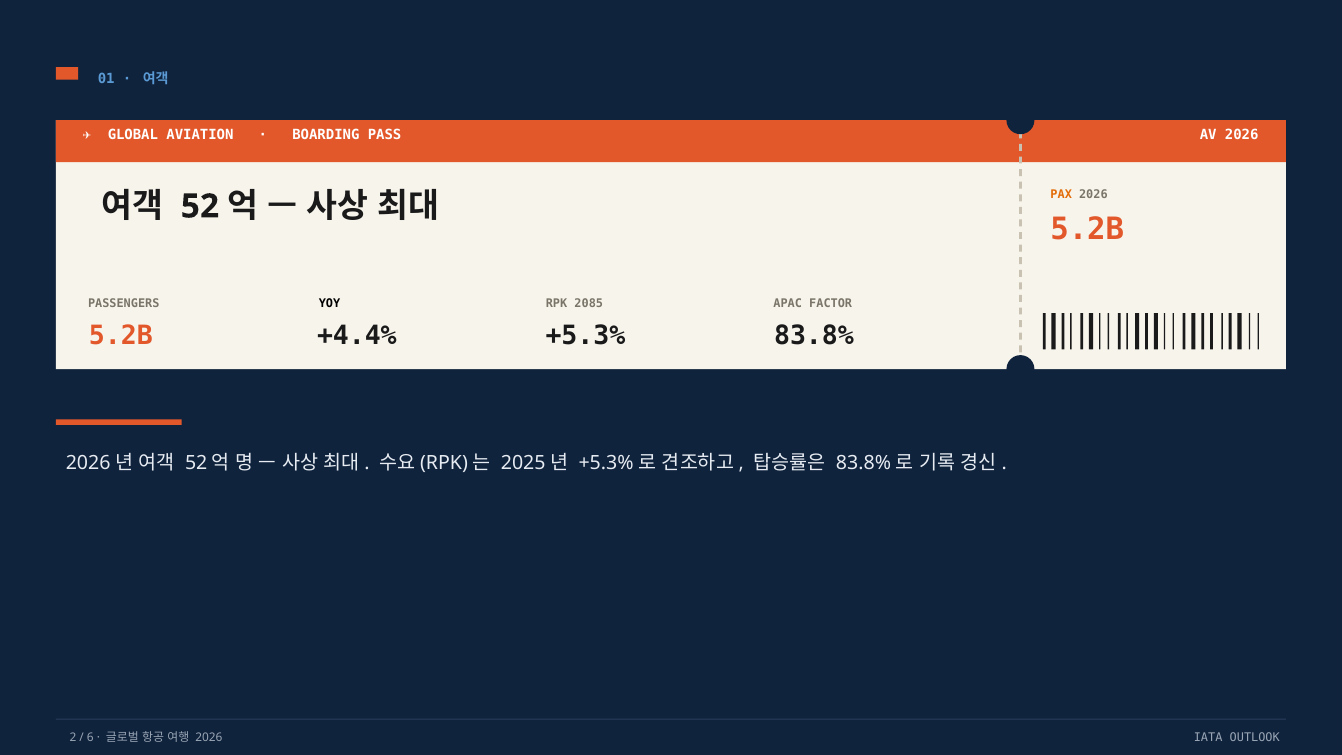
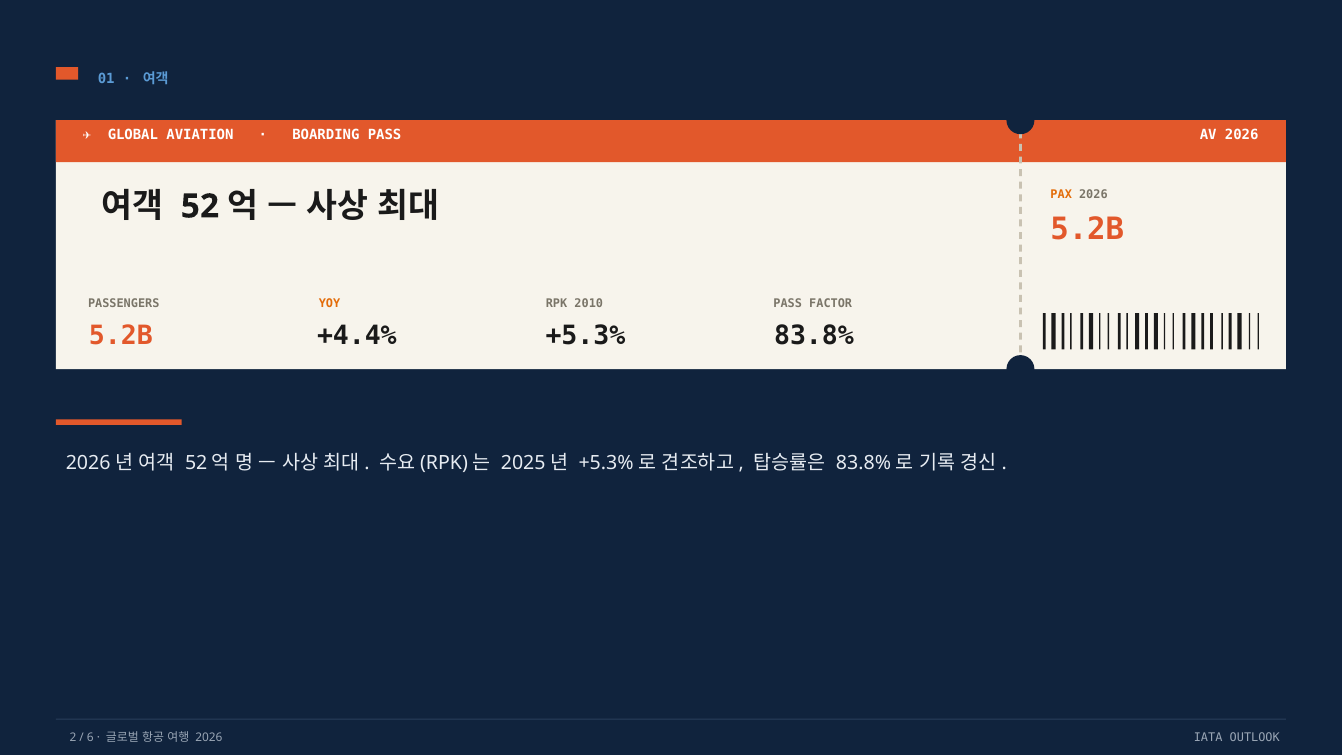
YOY colour: black -> orange
2085: 2085 -> 2010
APAC at (788, 304): APAC -> PASS
